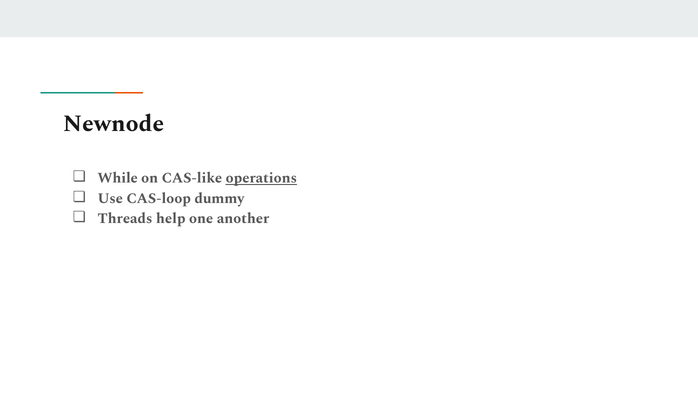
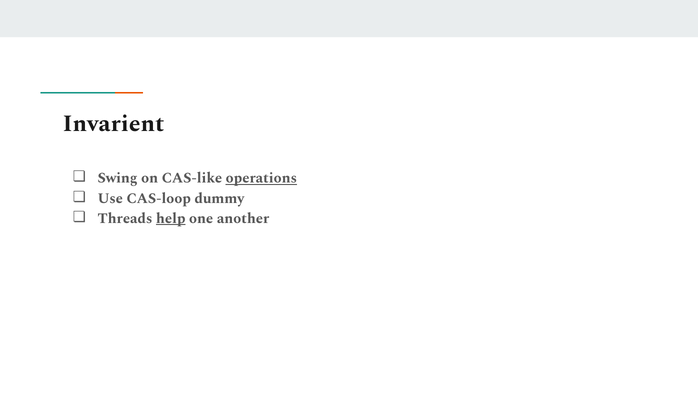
Newnode: Newnode -> Invarient
While: While -> Swing
help underline: none -> present
